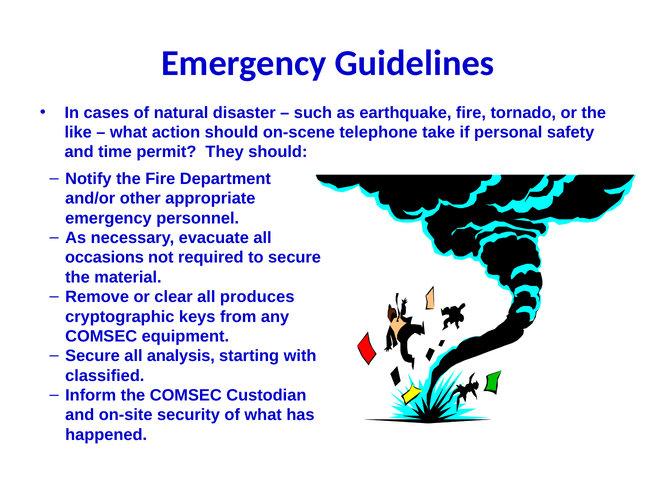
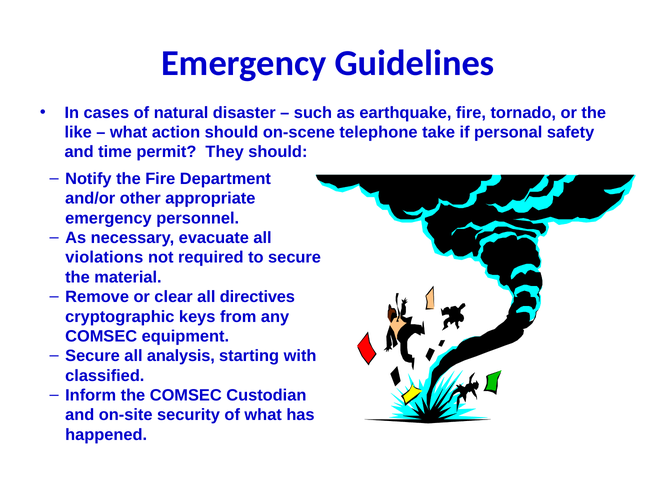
occasions: occasions -> violations
produces: produces -> directives
